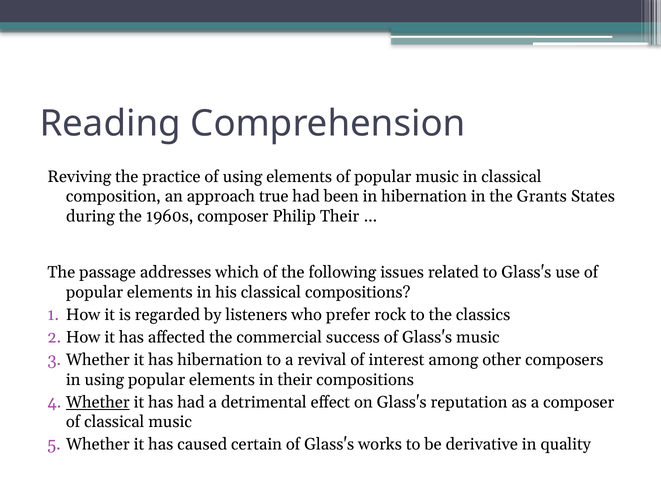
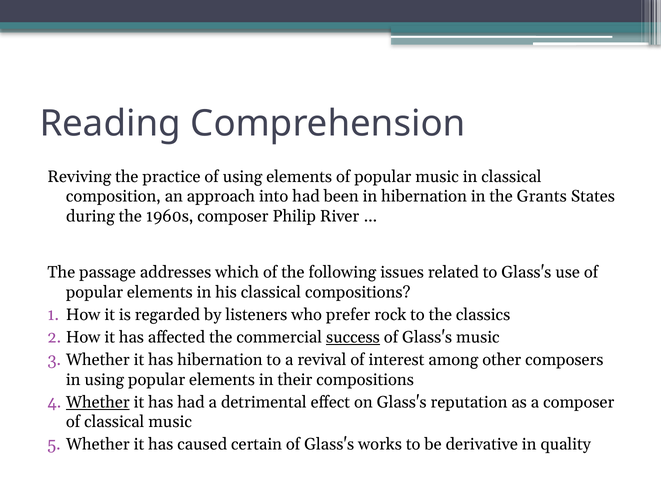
true: true -> into
Philip Their: Their -> River
success underline: none -> present
